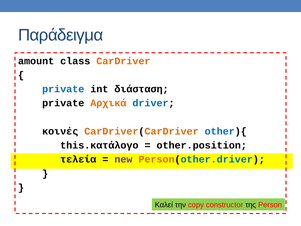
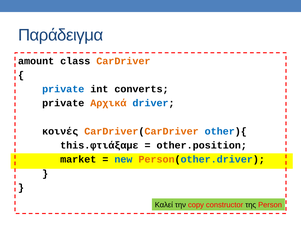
διάσταση: διάσταση -> converts
this.κατάλογο: this.κατάλογο -> this.φτιάξαμε
τελεία: τελεία -> market
new colour: purple -> blue
